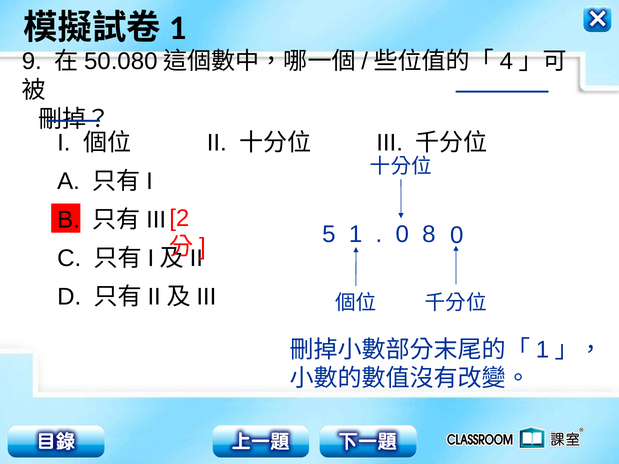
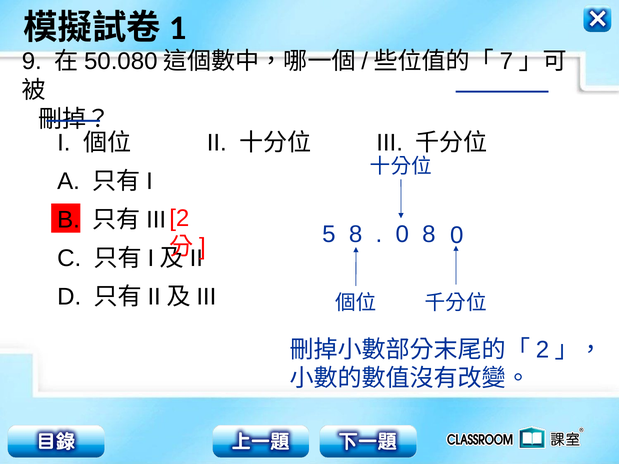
4: 4 -> 7
5 1: 1 -> 8
1 at (543, 350): 1 -> 2
